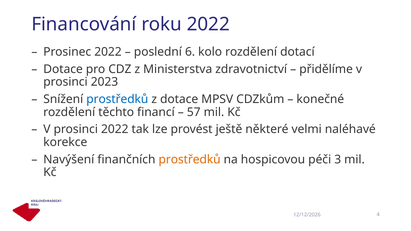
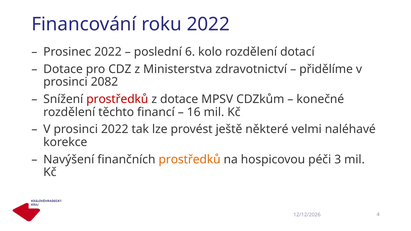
2023: 2023 -> 2082
prostředků at (117, 99) colour: blue -> red
57: 57 -> 16
